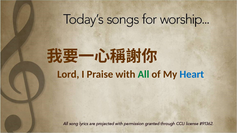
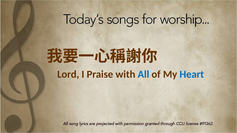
All colour: green -> blue
